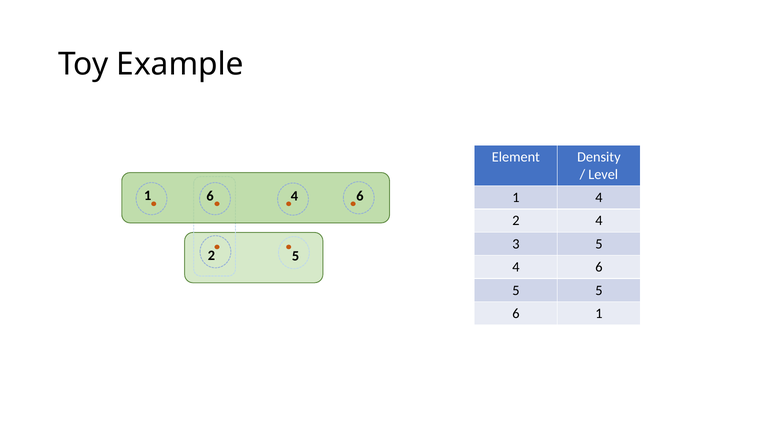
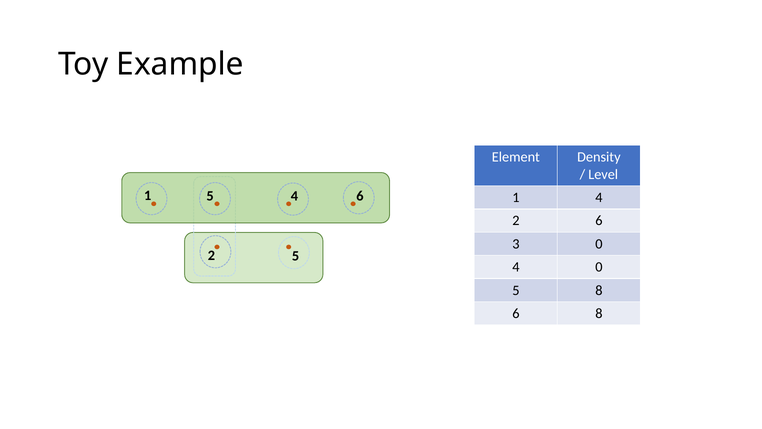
1 6: 6 -> 5
4 at (599, 221): 4 -> 6
3 5: 5 -> 0
4 6: 6 -> 0
5 5: 5 -> 8
6 1: 1 -> 8
